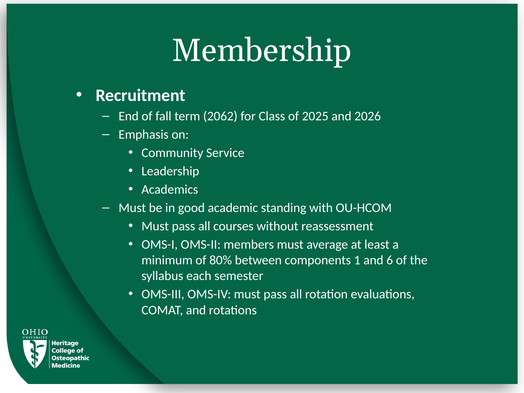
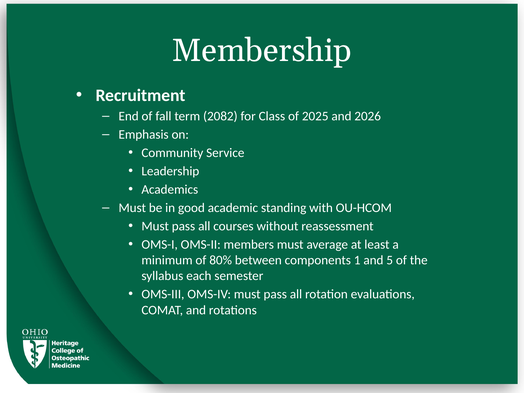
2062: 2062 -> 2082
6: 6 -> 5
